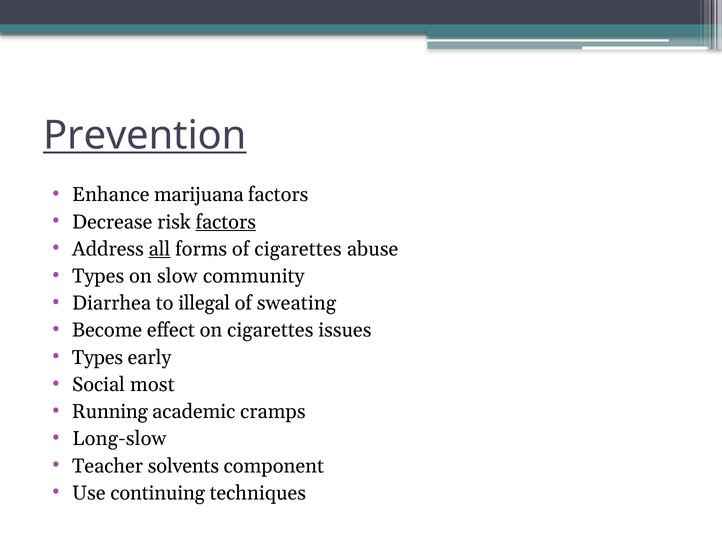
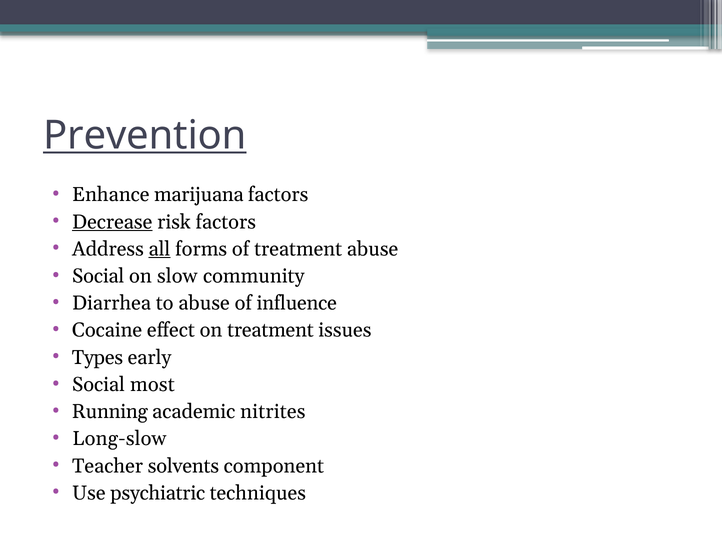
Decrease underline: none -> present
factors at (226, 222) underline: present -> none
of cigarettes: cigarettes -> treatment
Types at (98, 276): Types -> Social
to illegal: illegal -> abuse
sweating: sweating -> influence
Become: Become -> Cocaine
on cigarettes: cigarettes -> treatment
cramps: cramps -> nitrites
continuing: continuing -> psychiatric
